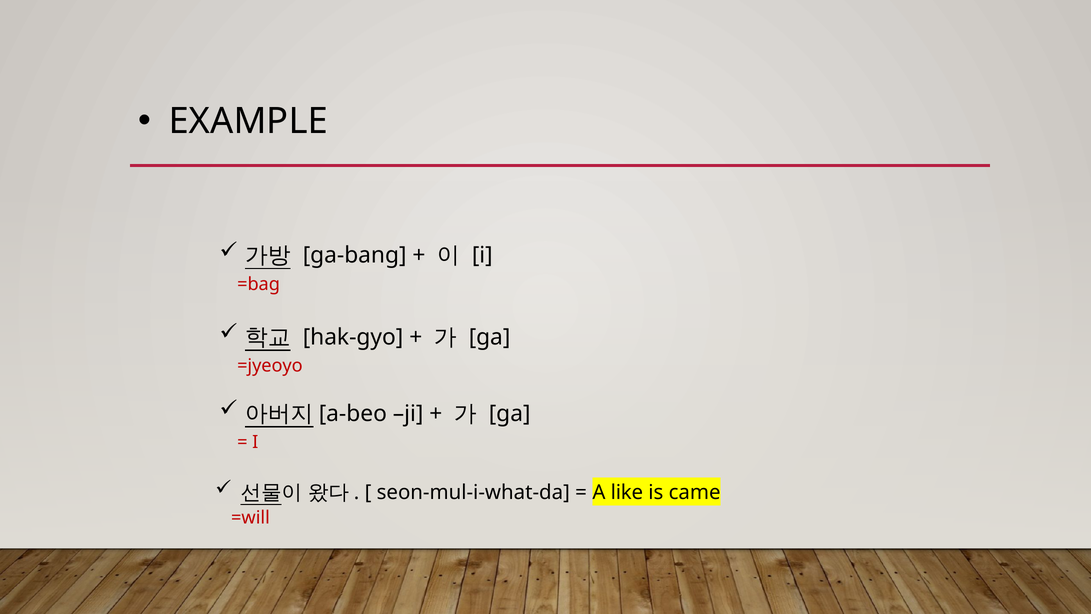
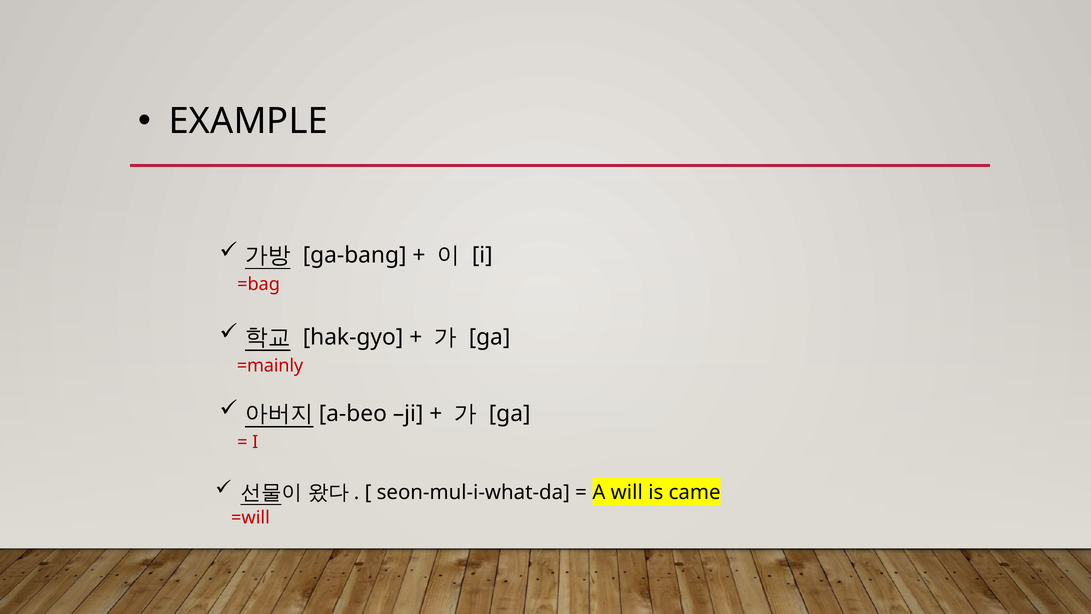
=jyeoyo: =jyeoyo -> =mainly
like: like -> will
